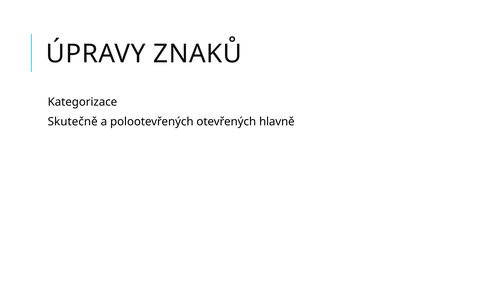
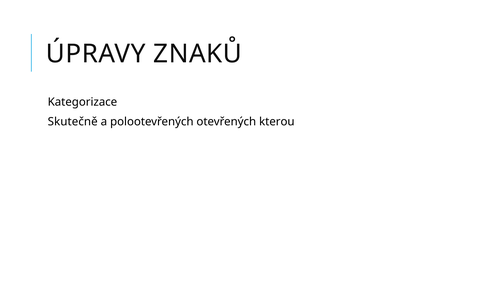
hlavně: hlavně -> kterou
